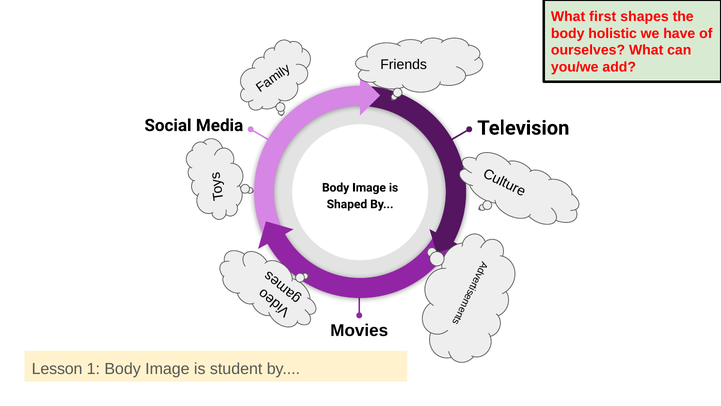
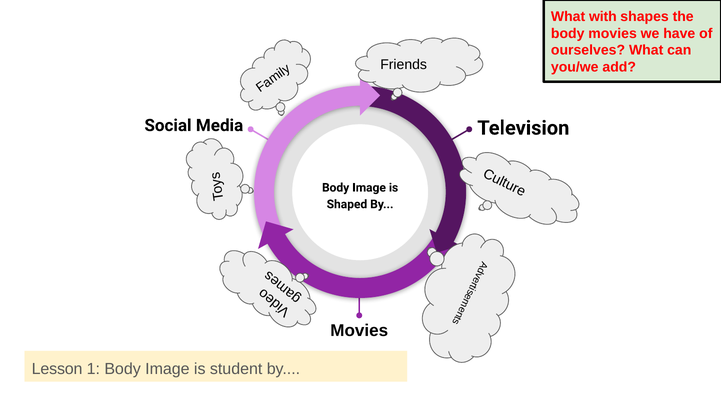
first: first -> with
body holistic: holistic -> movies
